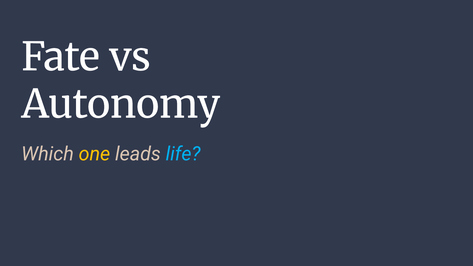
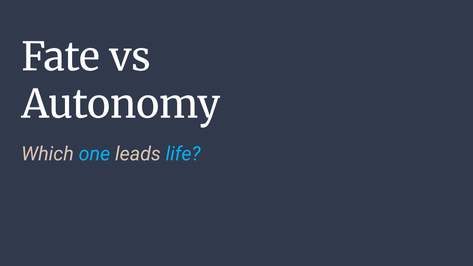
one colour: yellow -> light blue
